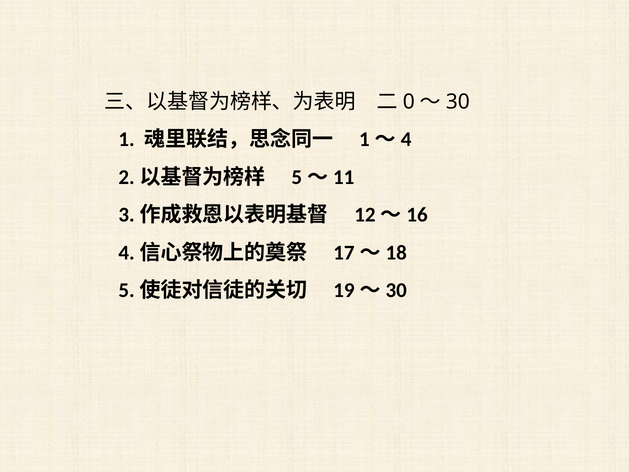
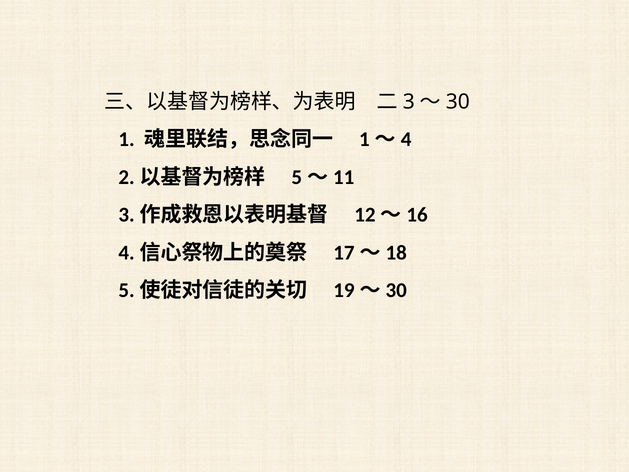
0: 0 -> 3
